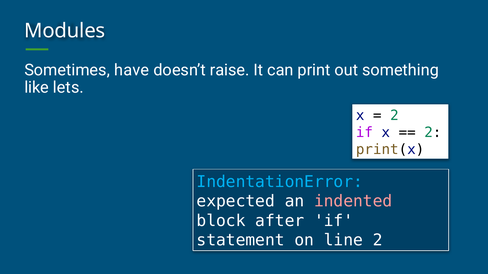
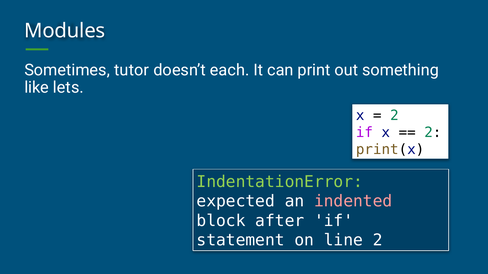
have: have -> tutor
raise: raise -> each
IndentationError colour: light blue -> light green
